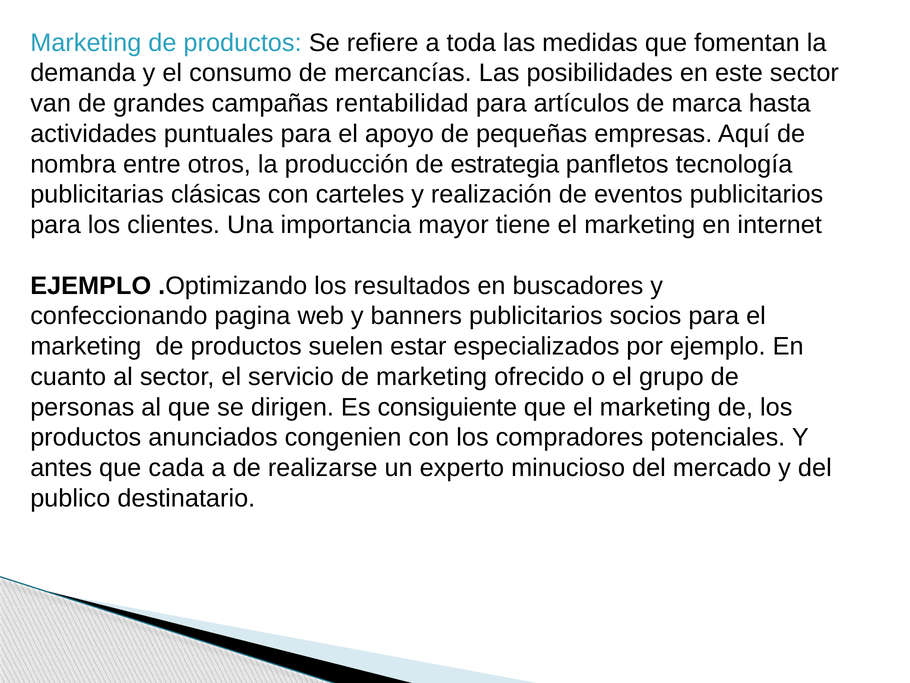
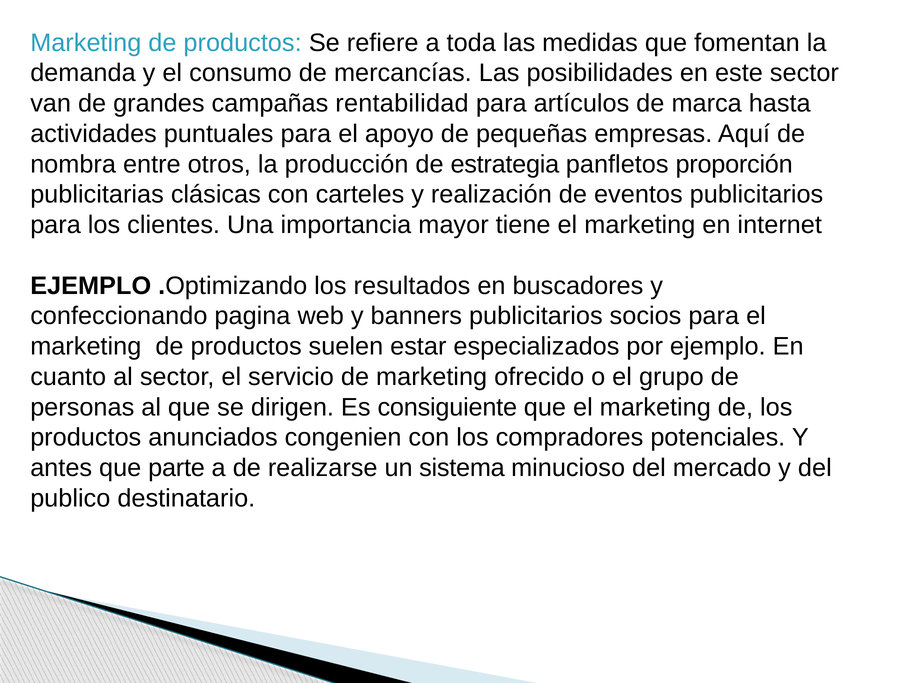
tecnología: tecnología -> proporción
cada: cada -> parte
experto: experto -> sistema
